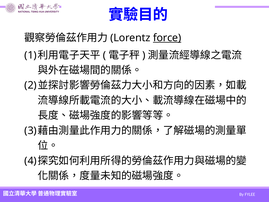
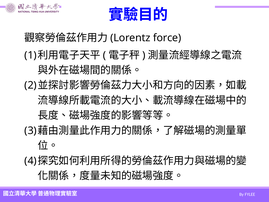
force underline: present -> none
